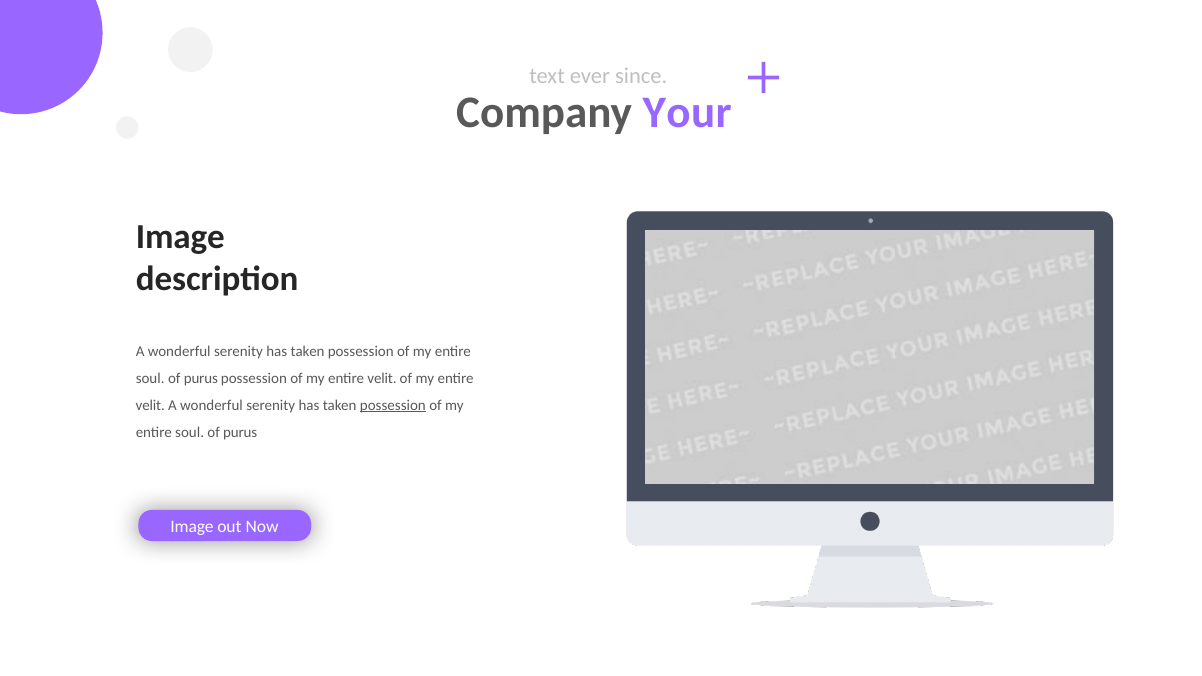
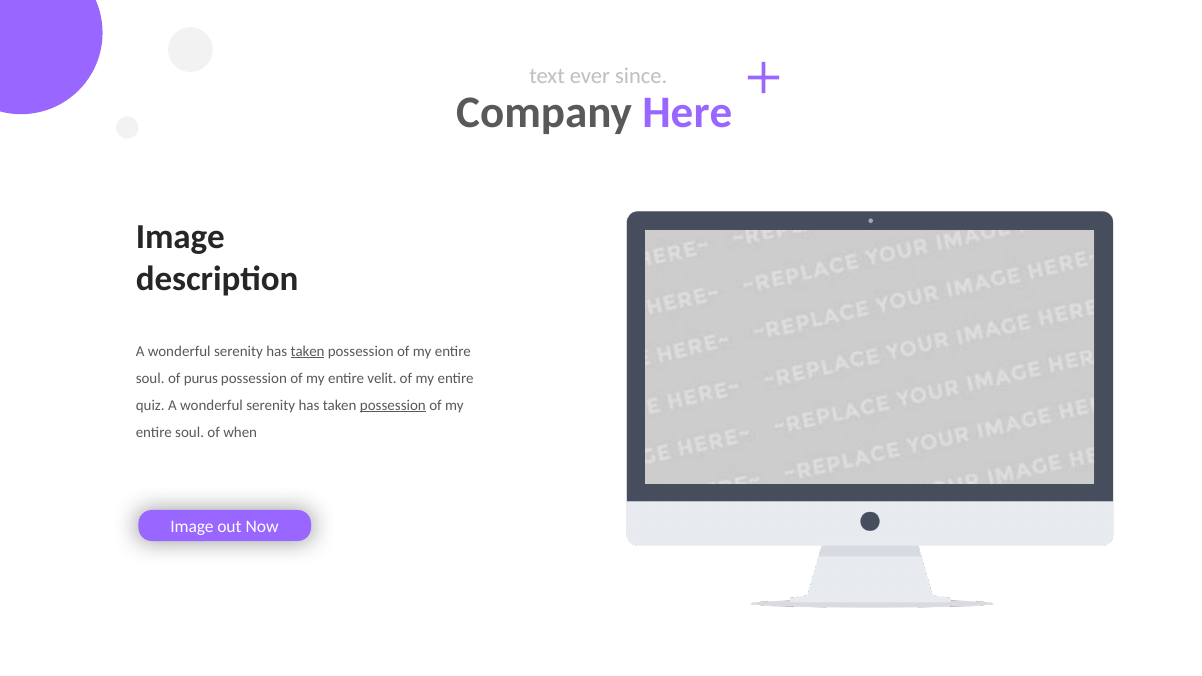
Your: Your -> Here
taken at (308, 351) underline: none -> present
velit at (150, 406): velit -> quiz
purus at (240, 433): purus -> when
